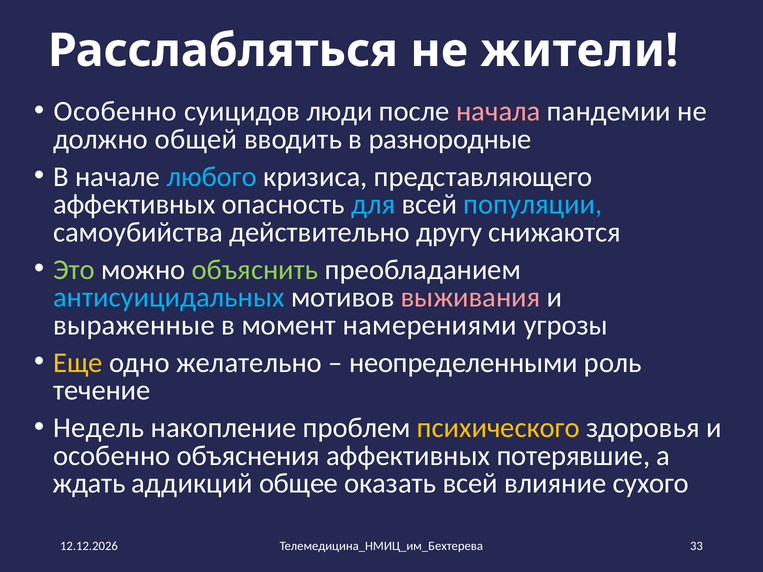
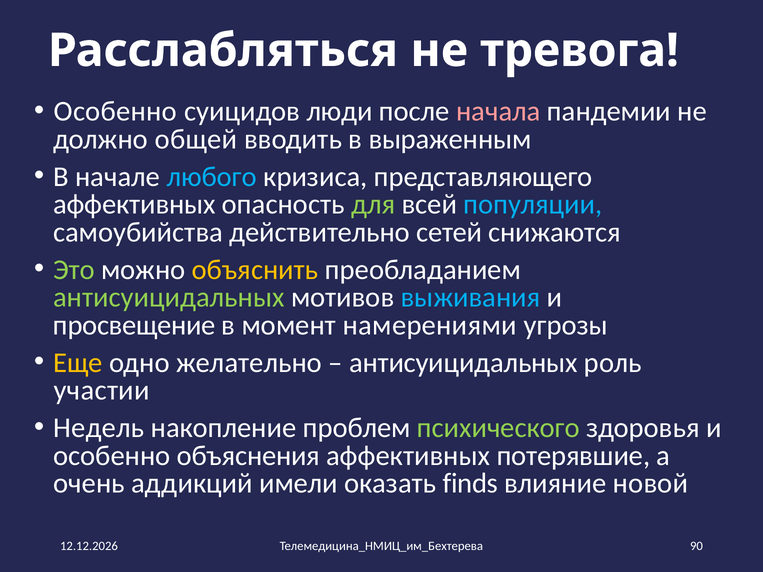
жители: жители -> тревога
разнородные: разнородные -> выраженным
для colour: light blue -> light green
другу: другу -> сетей
объяснить colour: light green -> yellow
антисуицидальных at (169, 298) colour: light blue -> light green
выживания colour: pink -> light blue
выраженные: выраженные -> просвещение
неопределенными at (463, 363): неопределенными -> антисуицидальных
течение: течение -> участии
психического colour: yellow -> light green
ждать: ждать -> очень
общее: общее -> имели
оказать всей: всей -> finds
сухого: сухого -> новой
33: 33 -> 90
